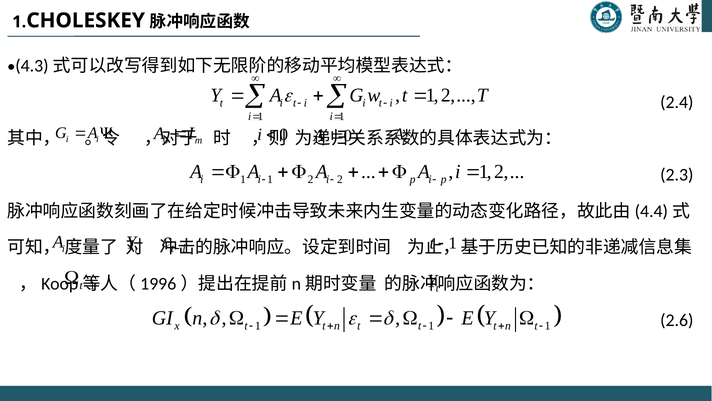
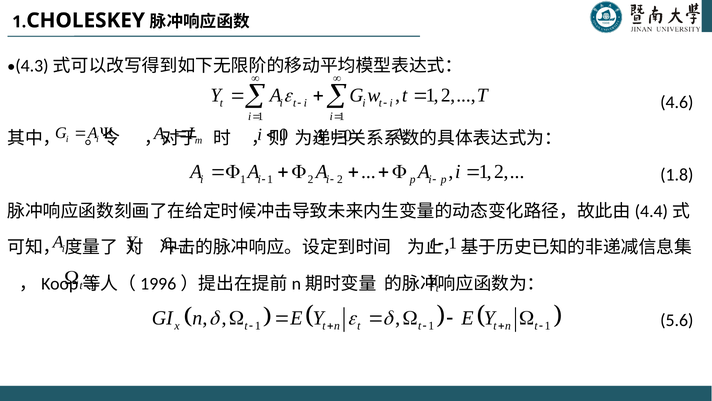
2.4: 2.4 -> 4.6
2.3: 2.3 -> 1.8
2.6: 2.6 -> 5.6
